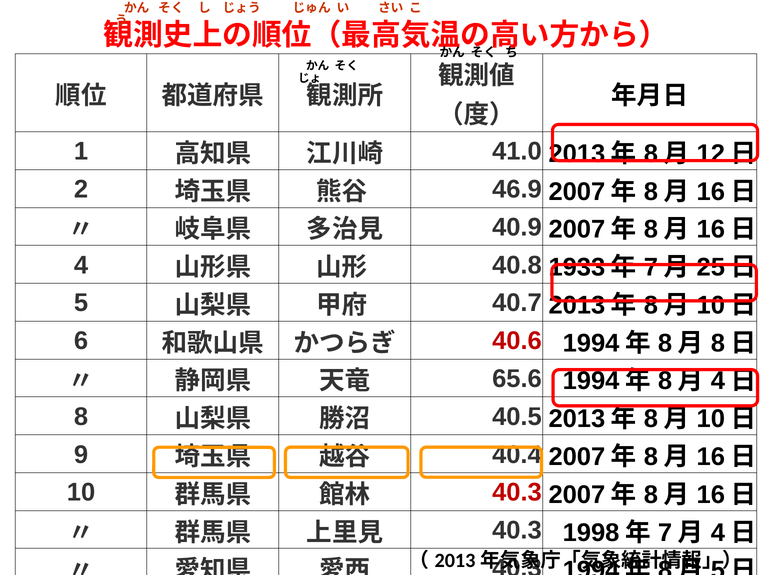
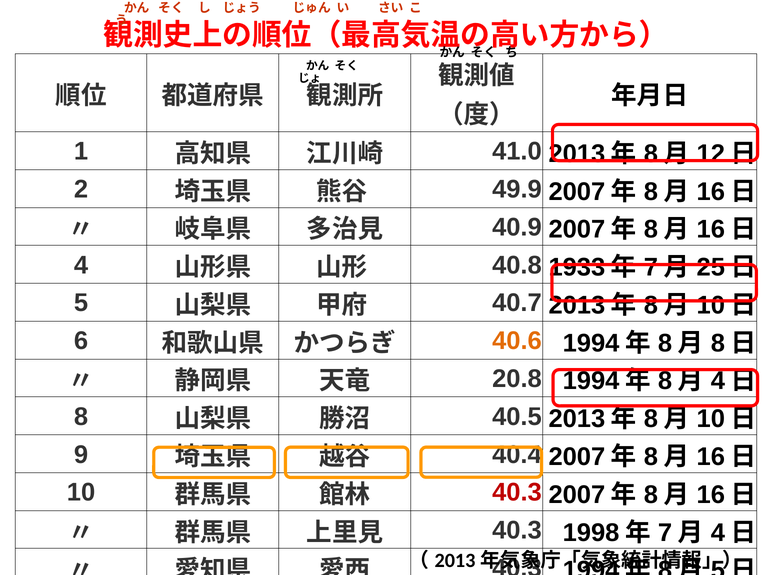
46.9: 46.9 -> 49.9
40.6 colour: red -> orange
65.6: 65.6 -> 20.8
